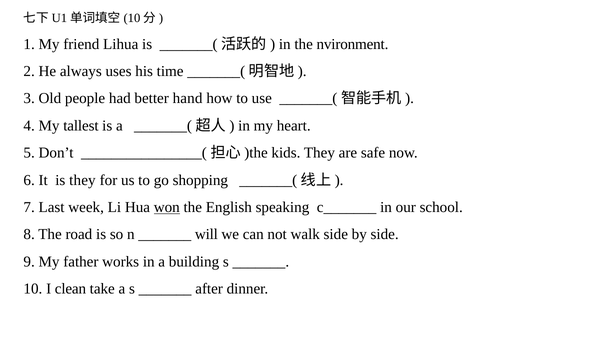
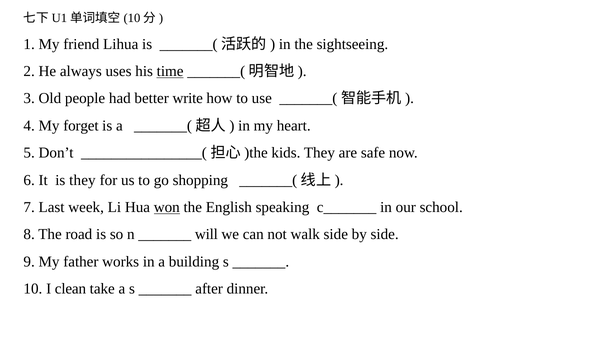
nvironment: nvironment -> sightseeing
time underline: none -> present
hand: hand -> write
tallest: tallest -> forget
